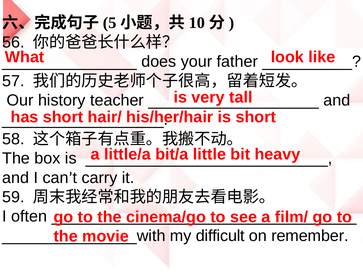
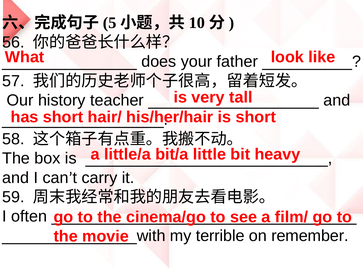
difficult: difficult -> terrible
